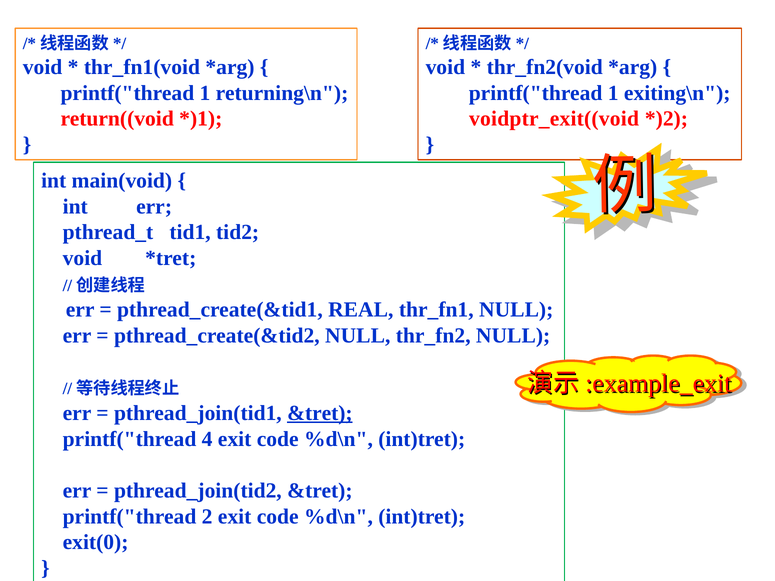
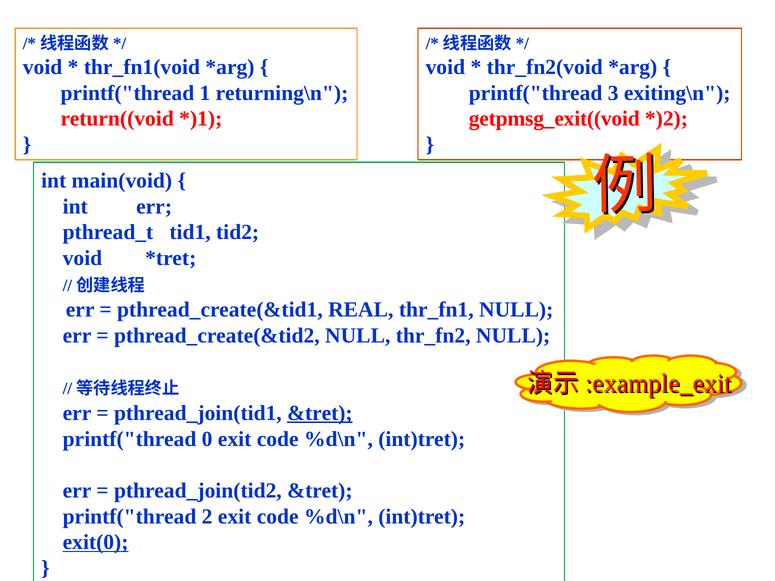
1 at (613, 93): 1 -> 3
voidptr_exit((void: voidptr_exit((void -> getpmsg_exit((void
4: 4 -> 0
exit(0 underline: none -> present
